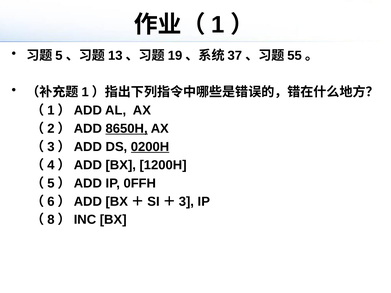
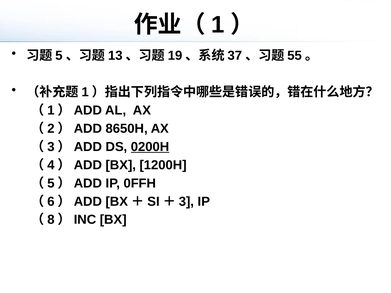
8650H underline: present -> none
